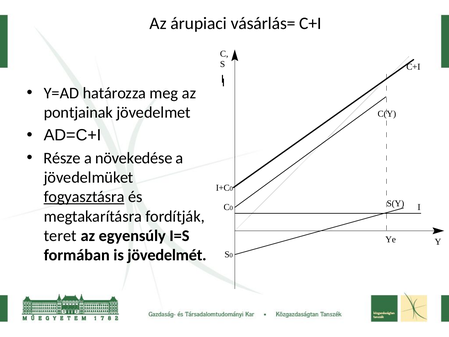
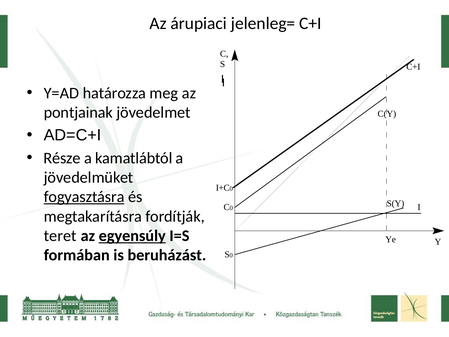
vásárlás=: vásárlás= -> jelenleg=
növekedése: növekedése -> kamatlábtól
egyensúly underline: none -> present
jövedelmét: jövedelmét -> beruházást
